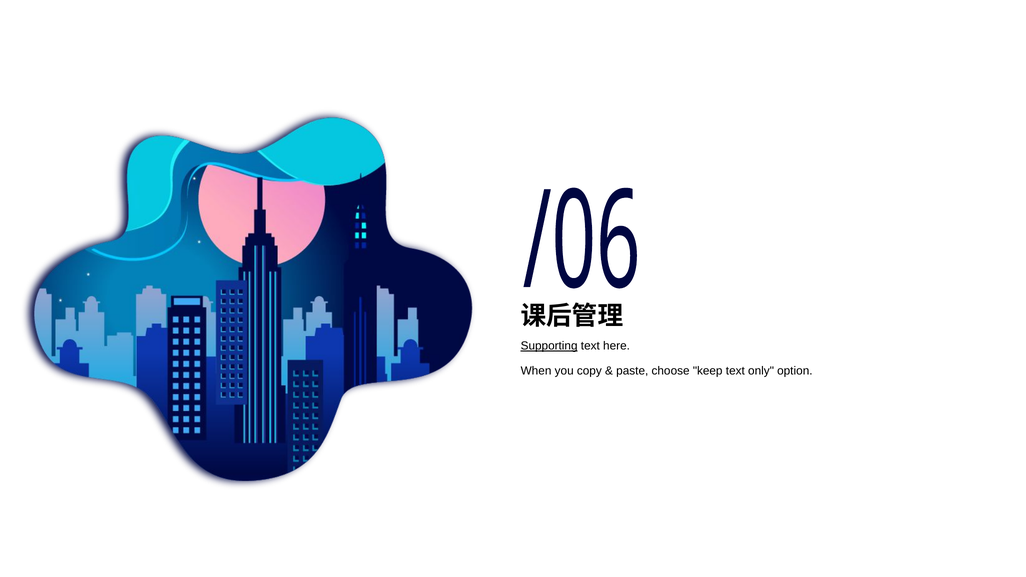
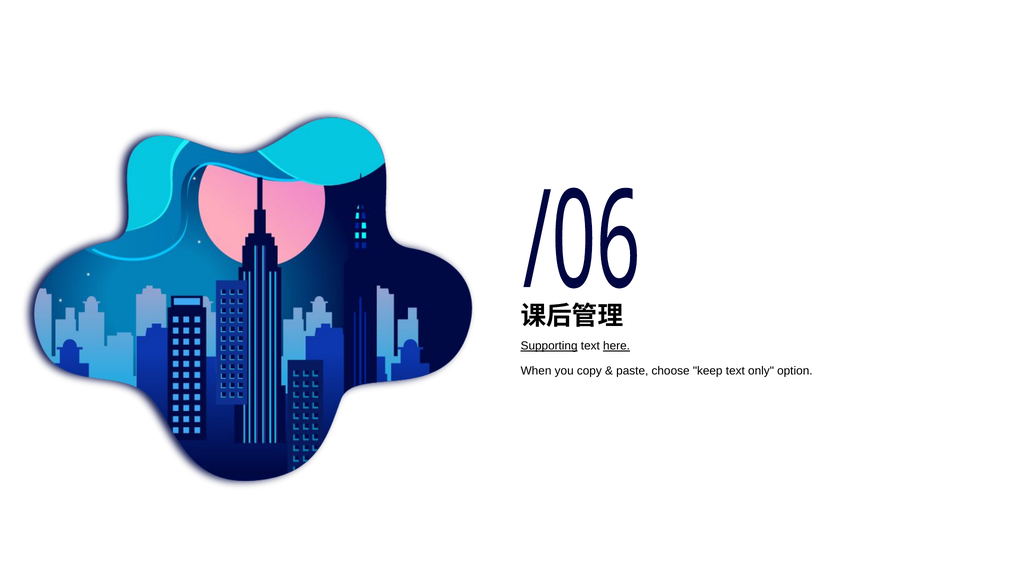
here underline: none -> present
